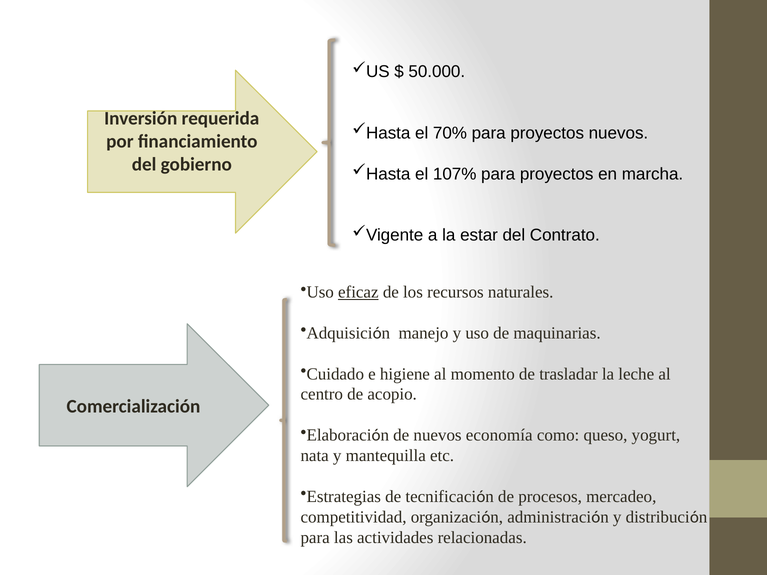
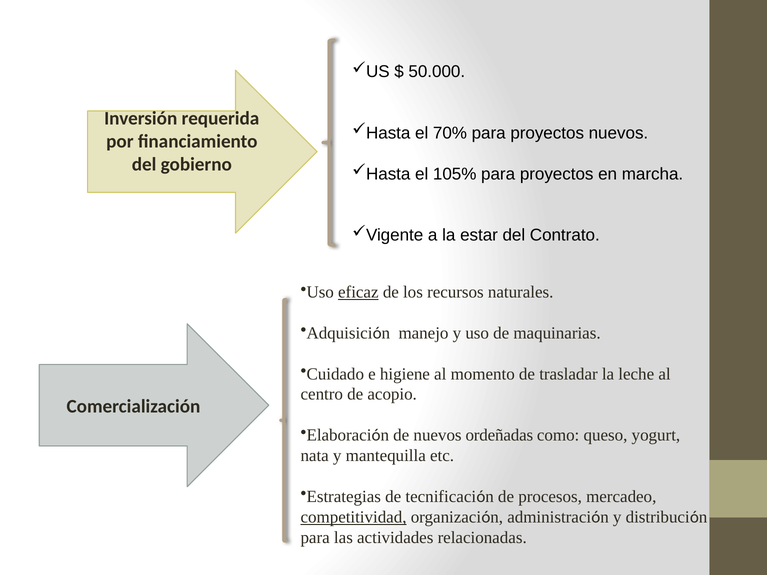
107%: 107% -> 105%
economía: economía -> ordeñadas
competitividad underline: none -> present
